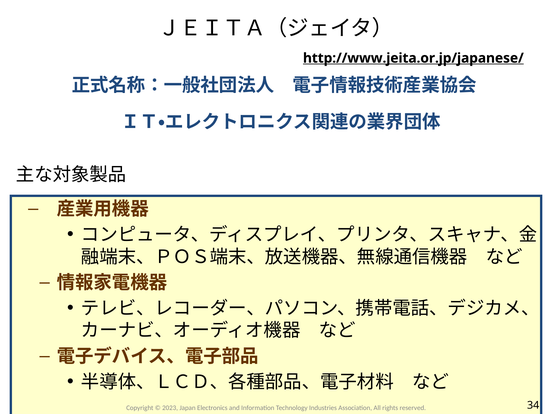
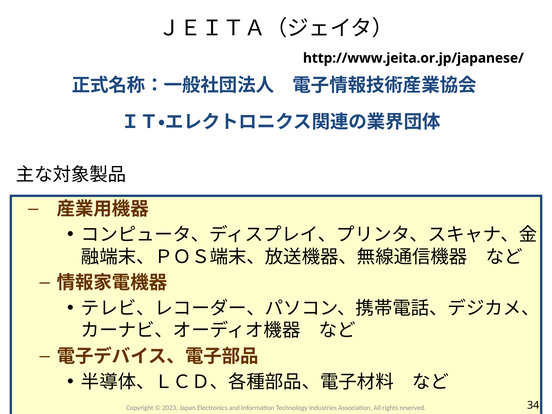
http://www.jeita.or.jp/japanese/ underline: present -> none
